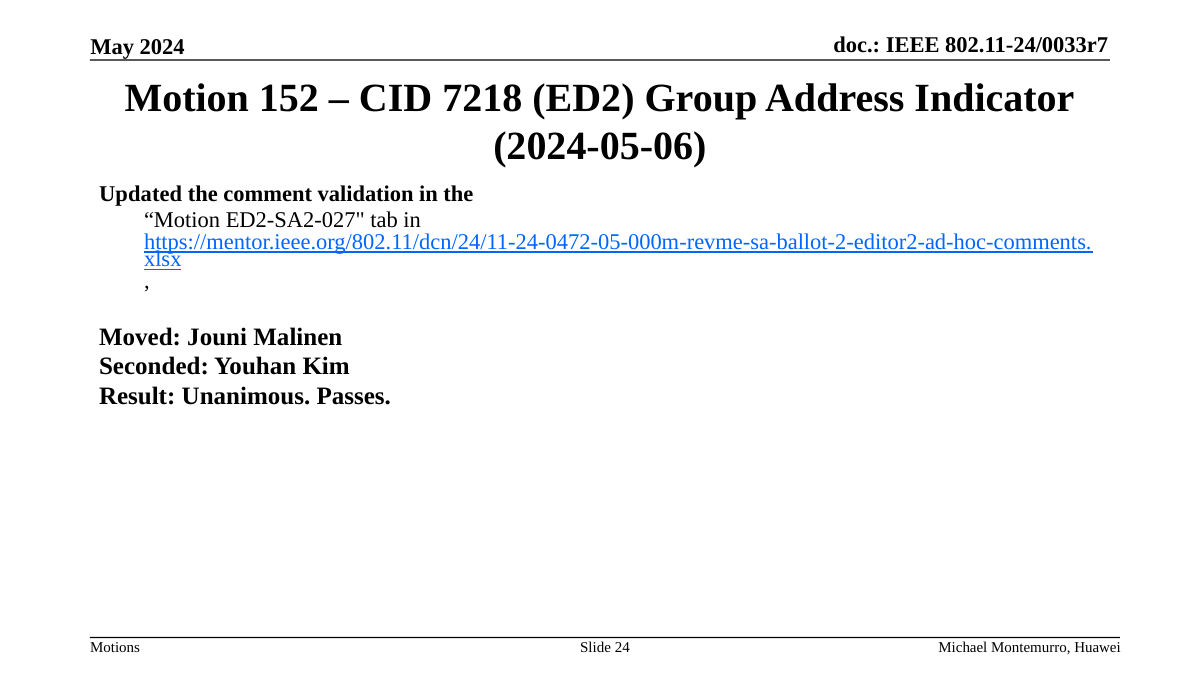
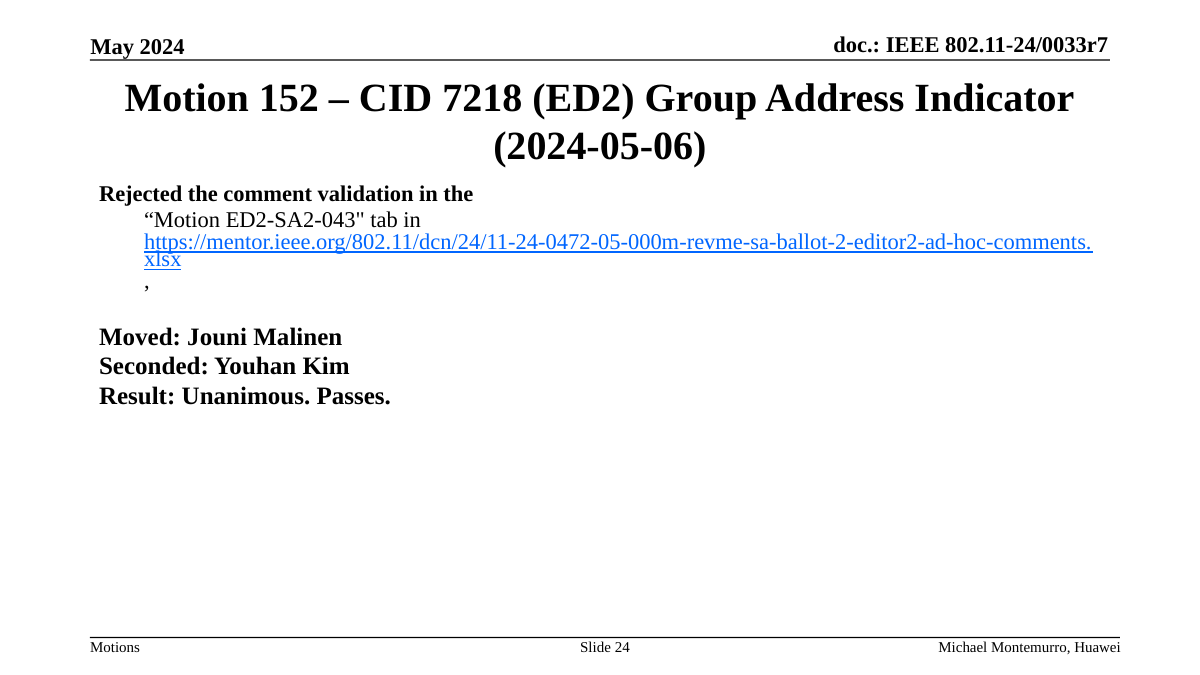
Updated: Updated -> Rejected
ED2-SA2-027: ED2-SA2-027 -> ED2-SA2-043
